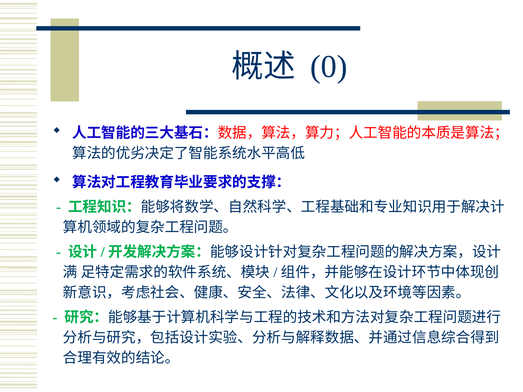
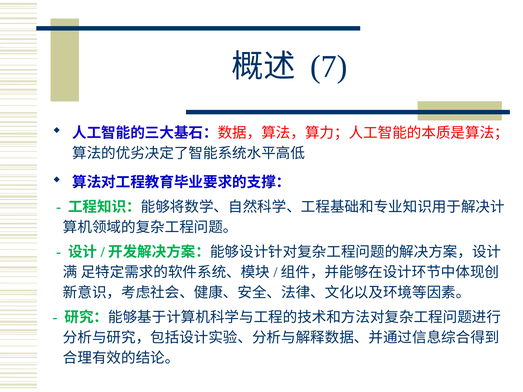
0: 0 -> 7
